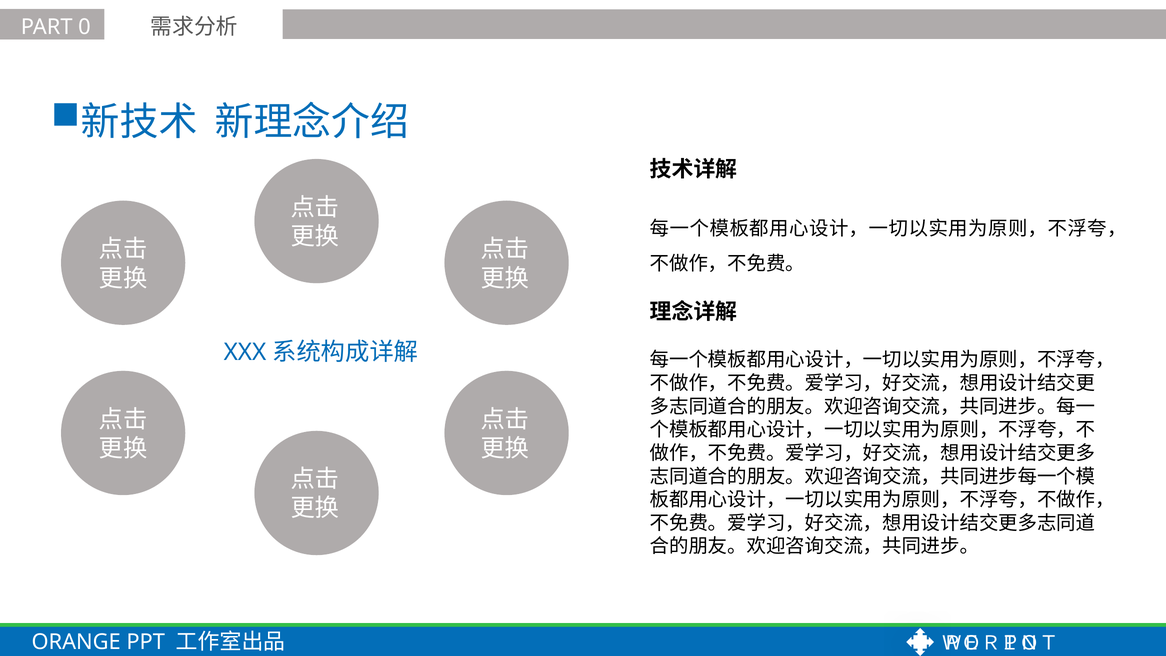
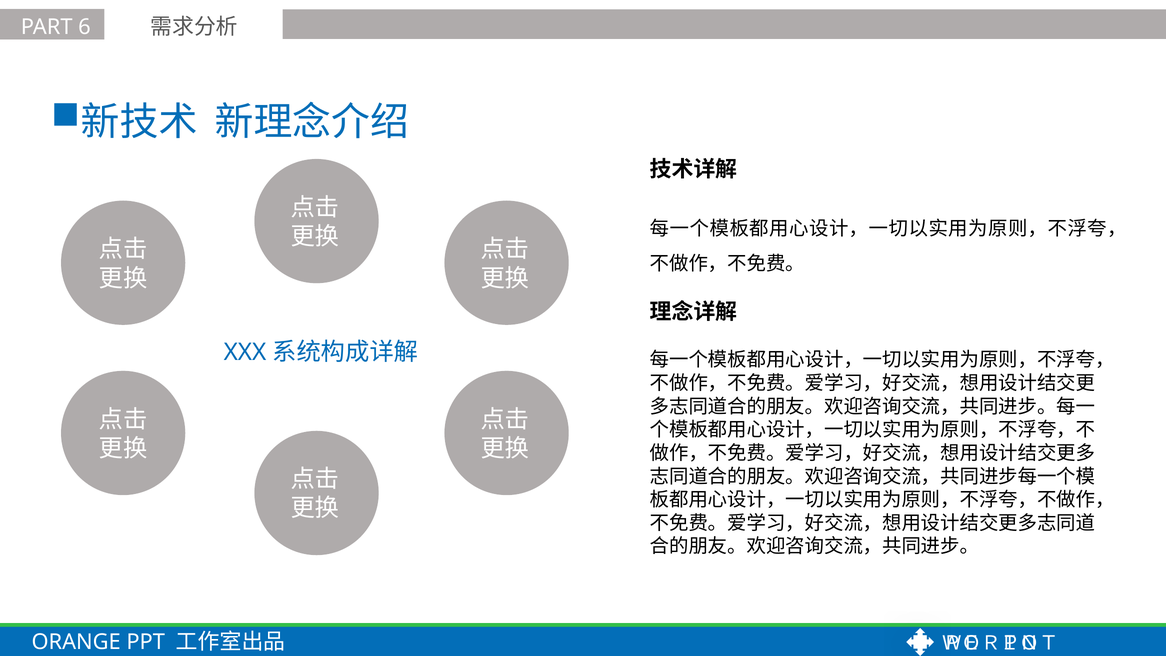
0: 0 -> 6
